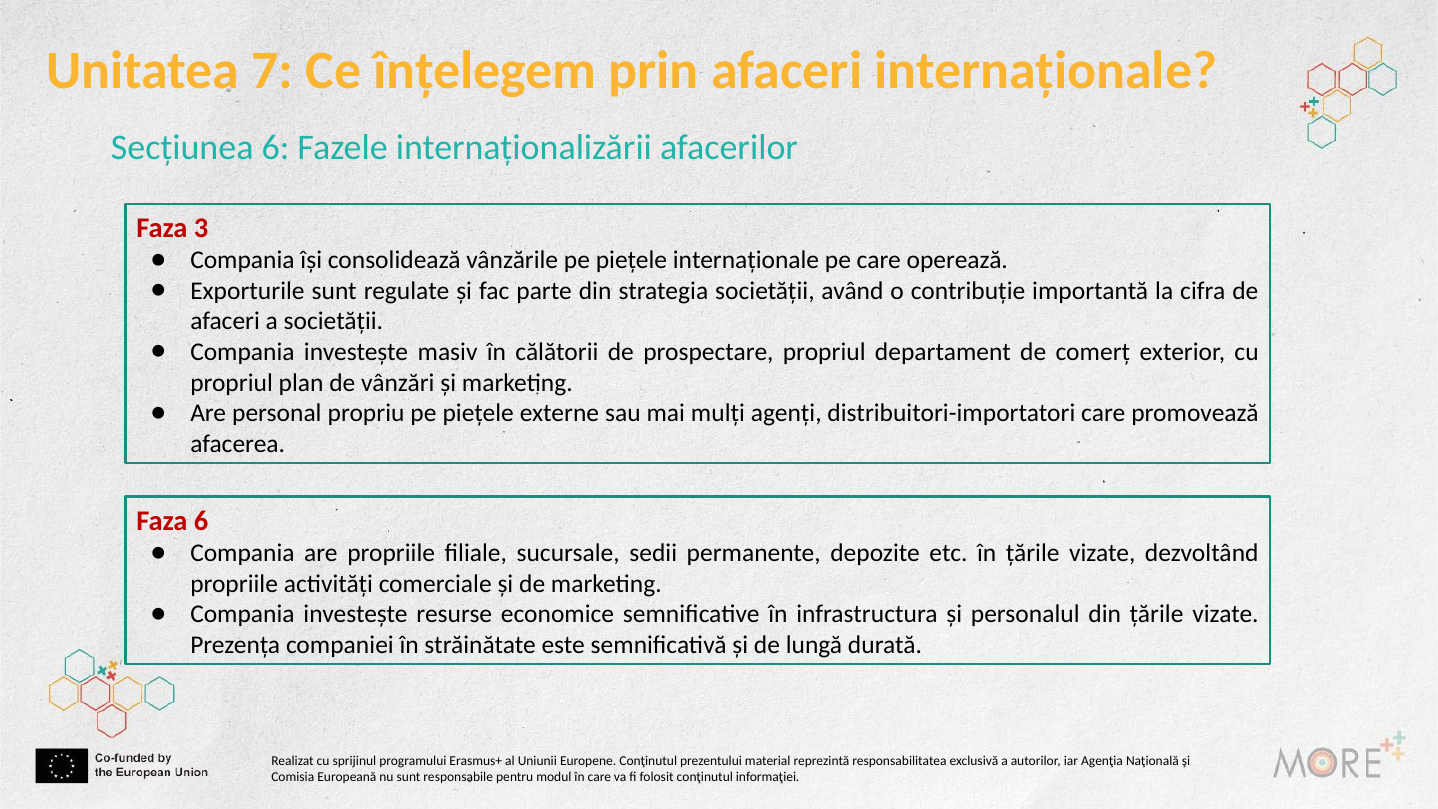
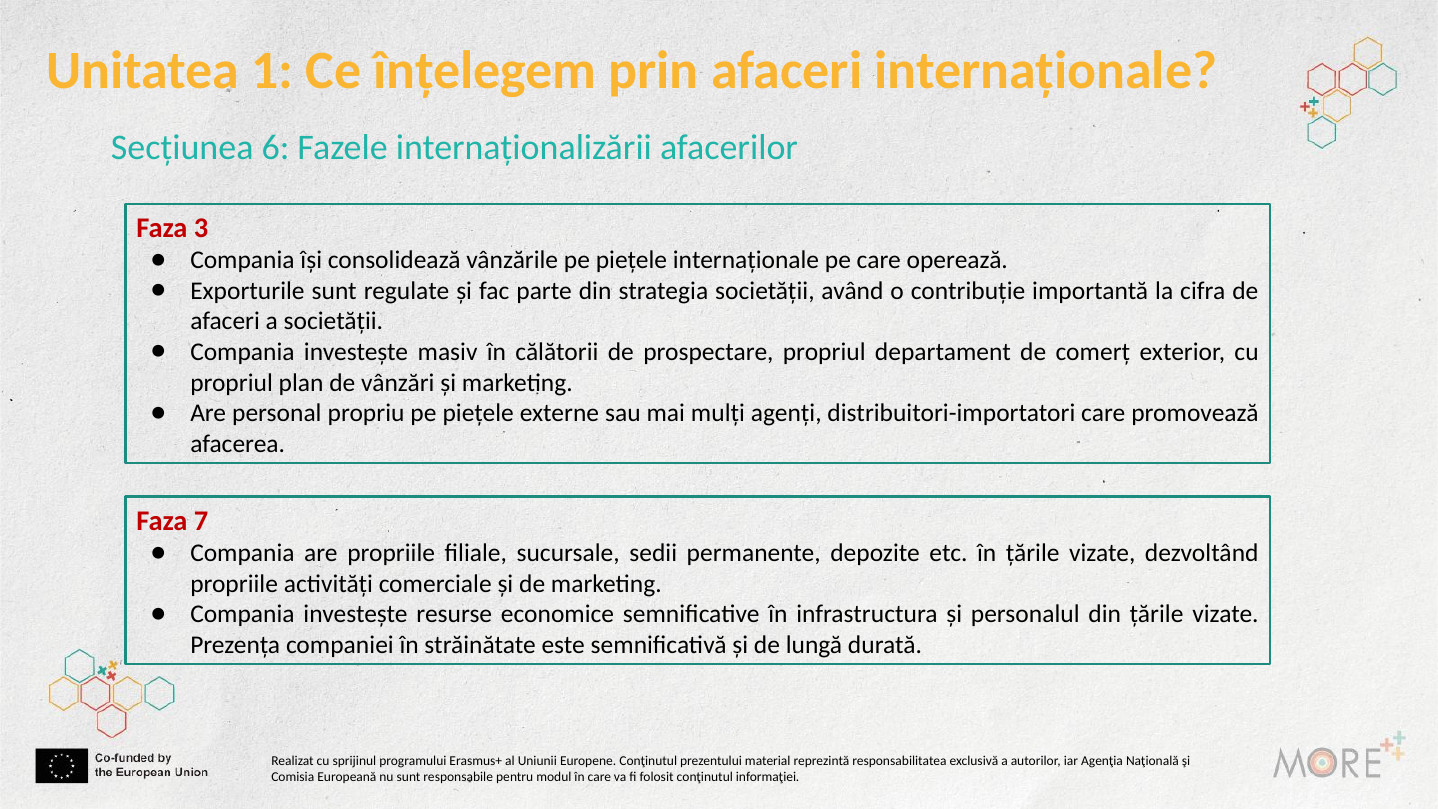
7: 7 -> 1
Faza 6: 6 -> 7
